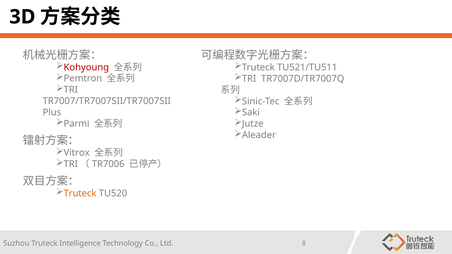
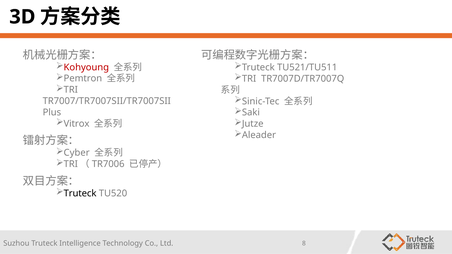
Parmi: Parmi -> Vitrox
Vitrox: Vitrox -> Cyber
Truteck at (80, 193) colour: orange -> black
